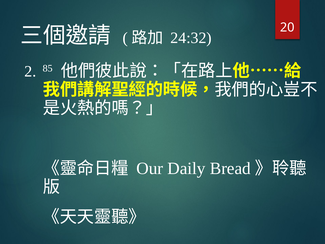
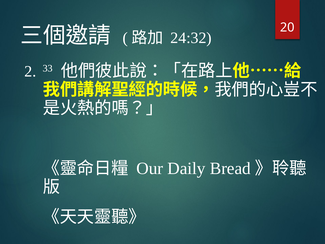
85: 85 -> 33
